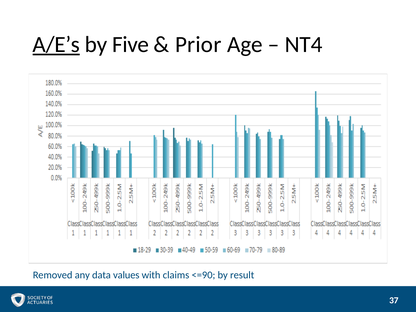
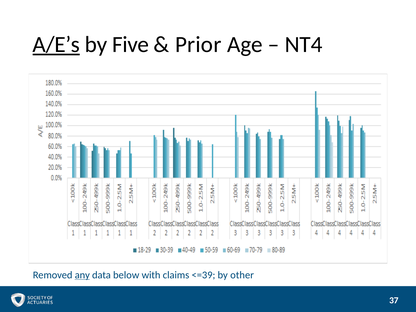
any underline: none -> present
values: values -> below
<=90: <=90 -> <=39
result: result -> other
